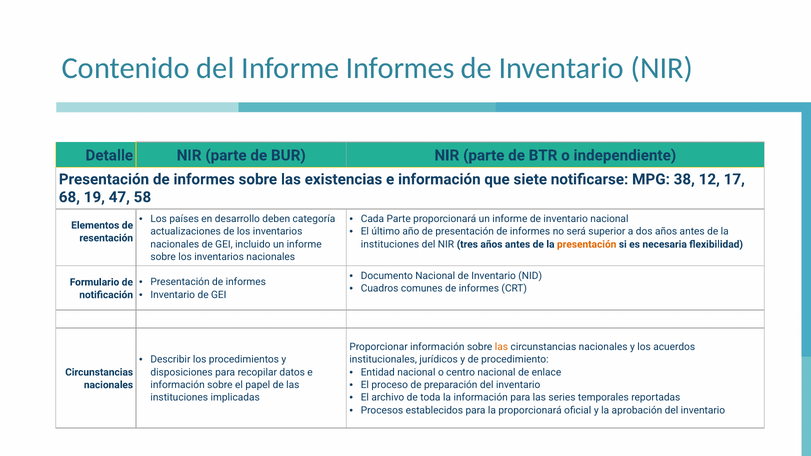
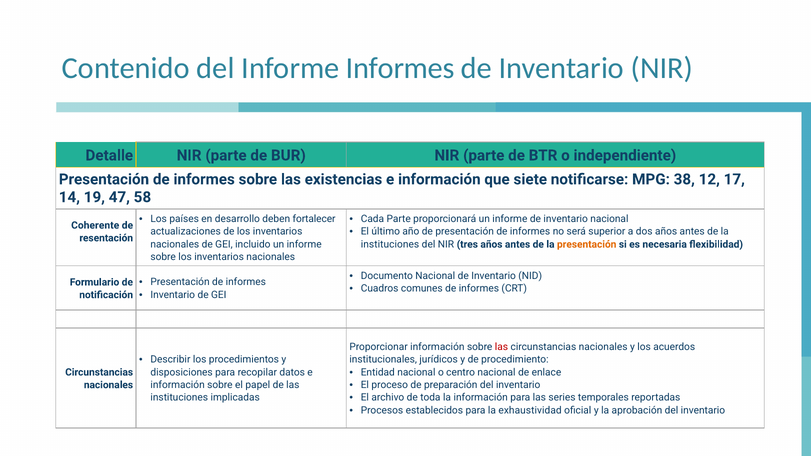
68: 68 -> 14
categoría: categoría -> fortalecer
Elementos: Elementos -> Coherente
las at (501, 347) colour: orange -> red
la proporcionará: proporcionará -> exhaustividad
